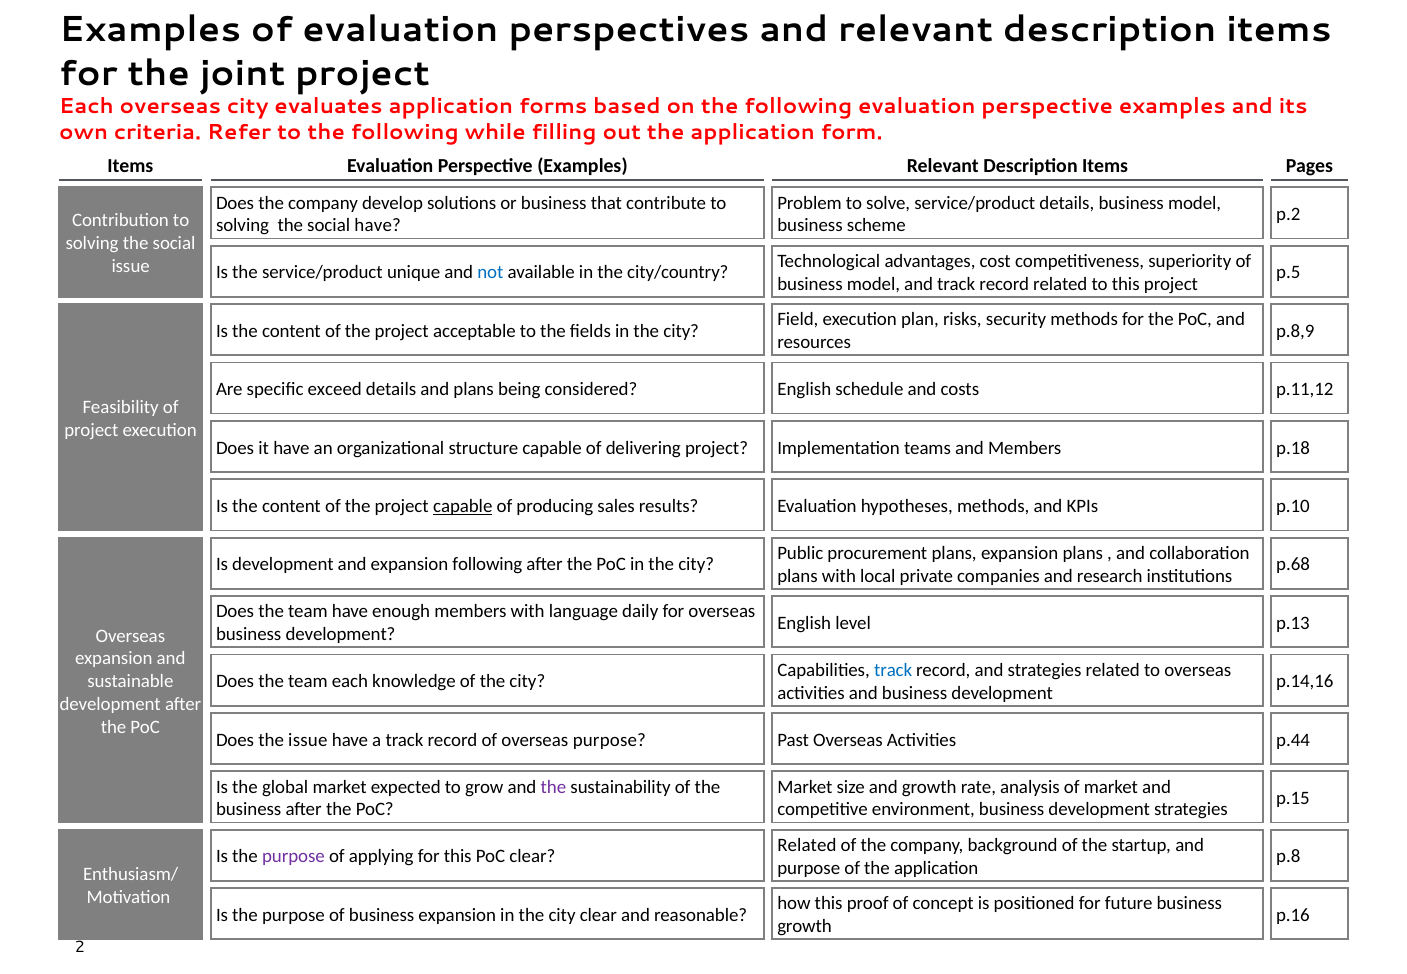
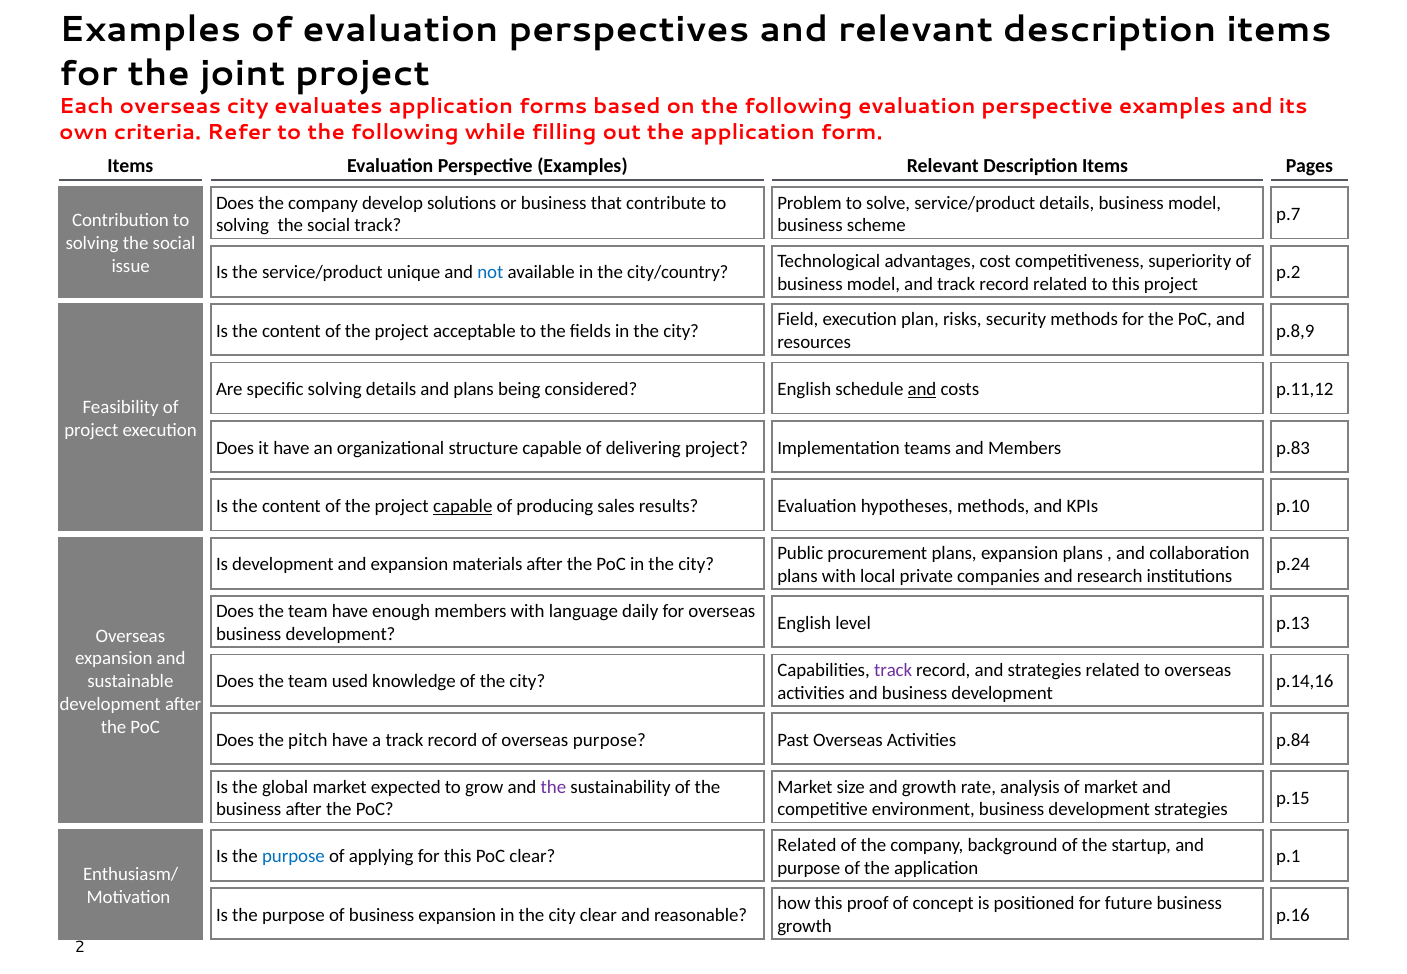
p.2: p.2 -> p.7
social have: have -> track
p.5: p.5 -> p.2
specific exceed: exceed -> solving
and at (922, 389) underline: none -> present
p.18: p.18 -> p.83
expansion following: following -> materials
p.68: p.68 -> p.24
track at (893, 670) colour: blue -> purple
team each: each -> used
the issue: issue -> pitch
p.44: p.44 -> p.84
purpose at (293, 857) colour: purple -> blue
p.8: p.8 -> p.1
